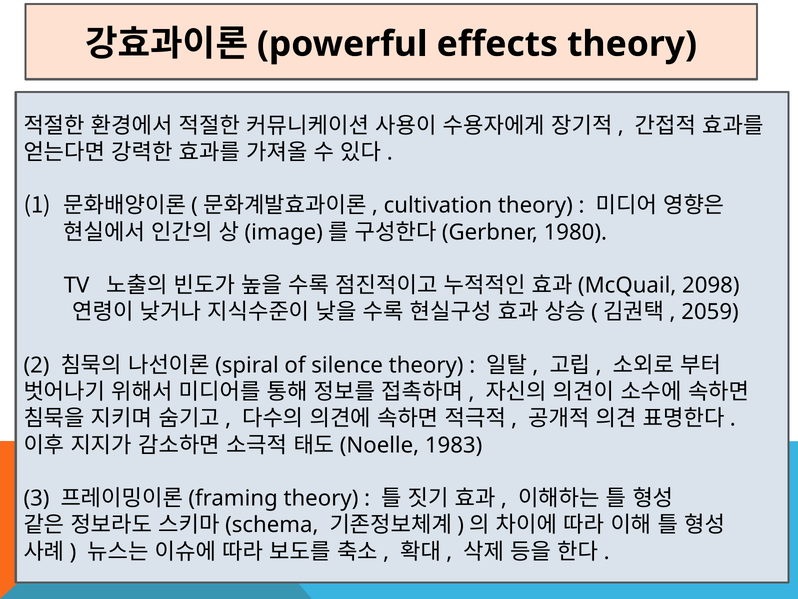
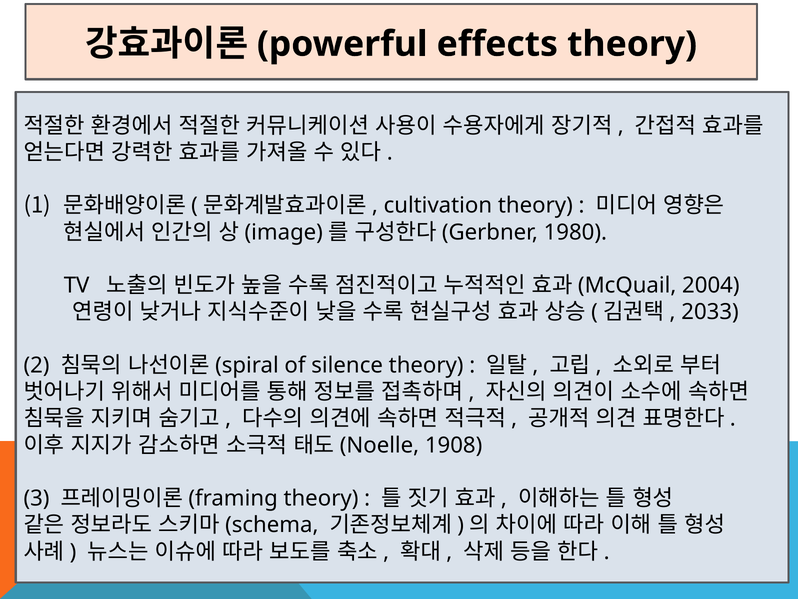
2098: 2098 -> 2004
2059: 2059 -> 2033
1983: 1983 -> 1908
